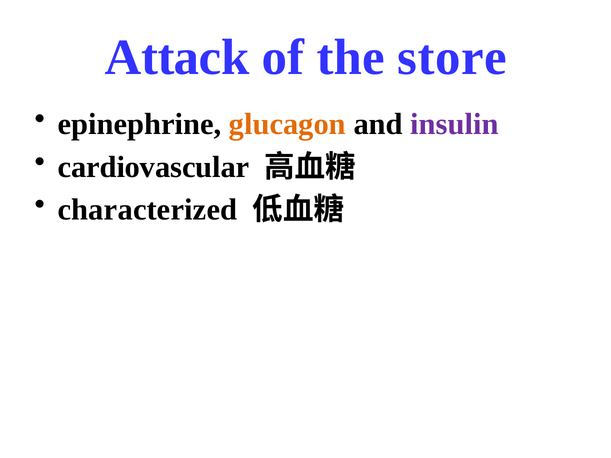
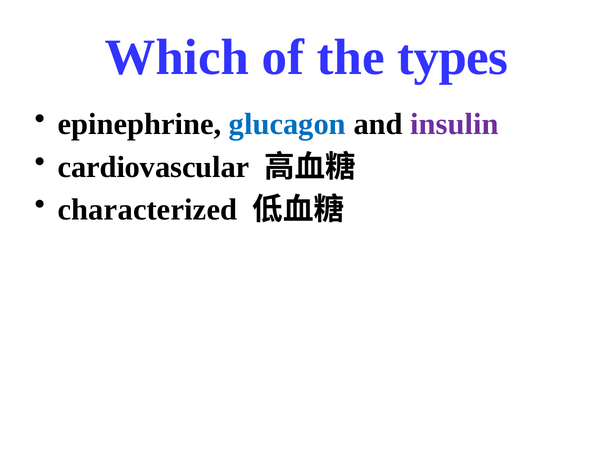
Attack: Attack -> Which
store: store -> types
glucagon colour: orange -> blue
